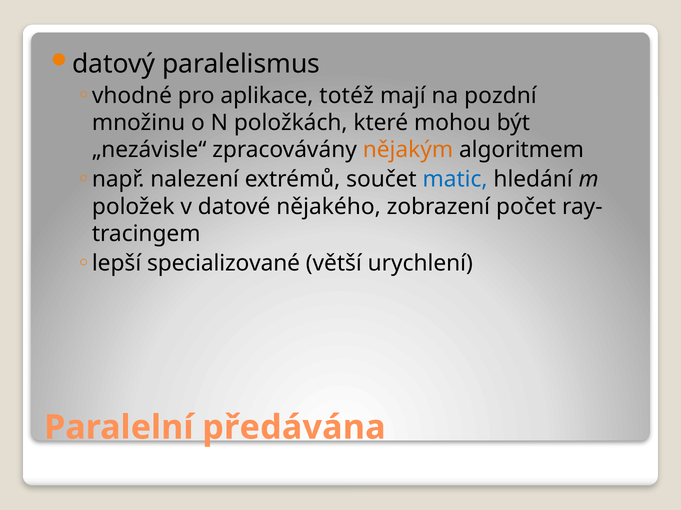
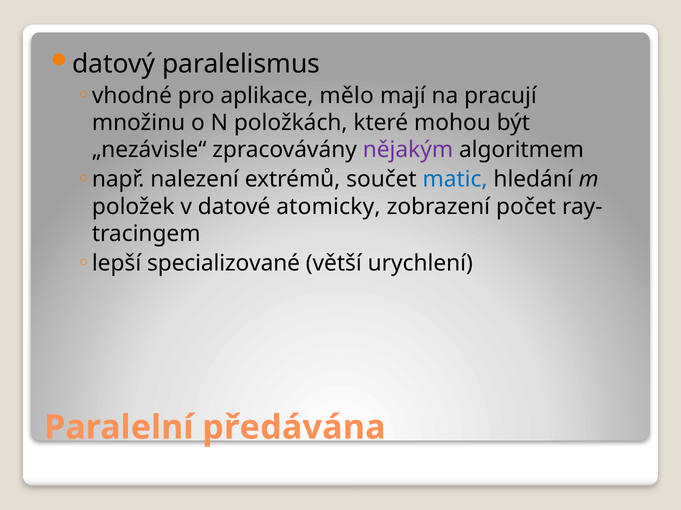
totéž: totéž -> mělo
pozdní: pozdní -> pracují
nějakým colour: orange -> purple
nějakého: nějakého -> atomicky
